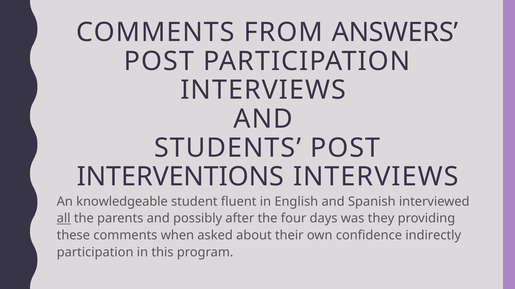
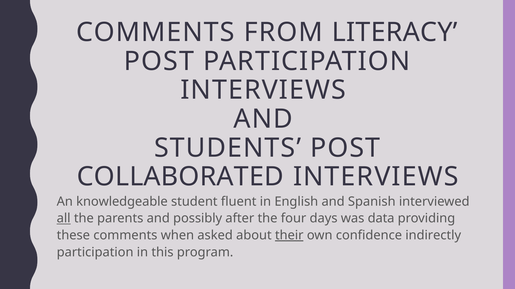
ANSWERS: ANSWERS -> LITERACY
INTERVENTIONS: INTERVENTIONS -> COLLABORATED
they: they -> data
their underline: none -> present
